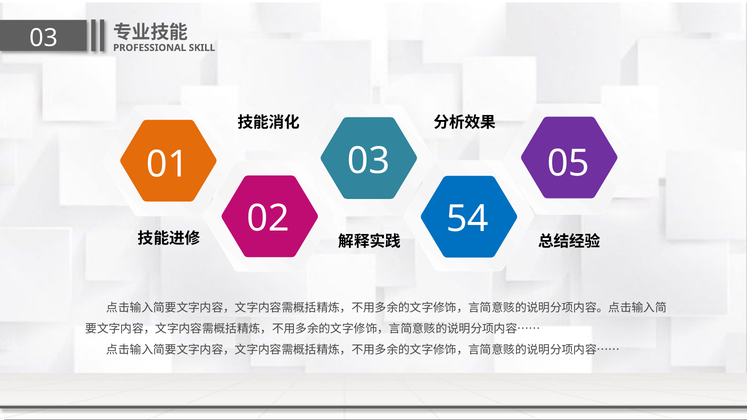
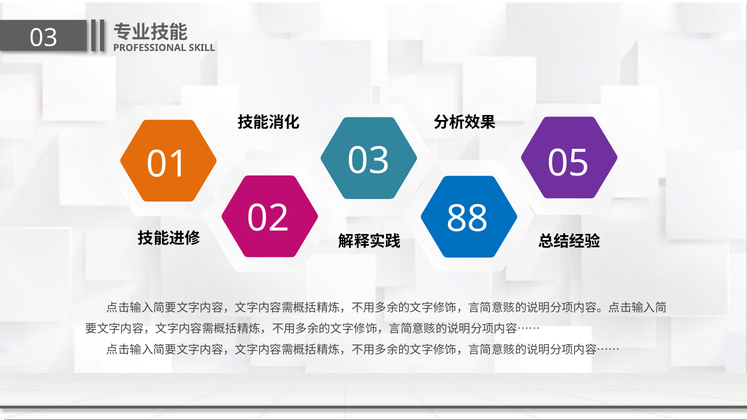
54: 54 -> 88
